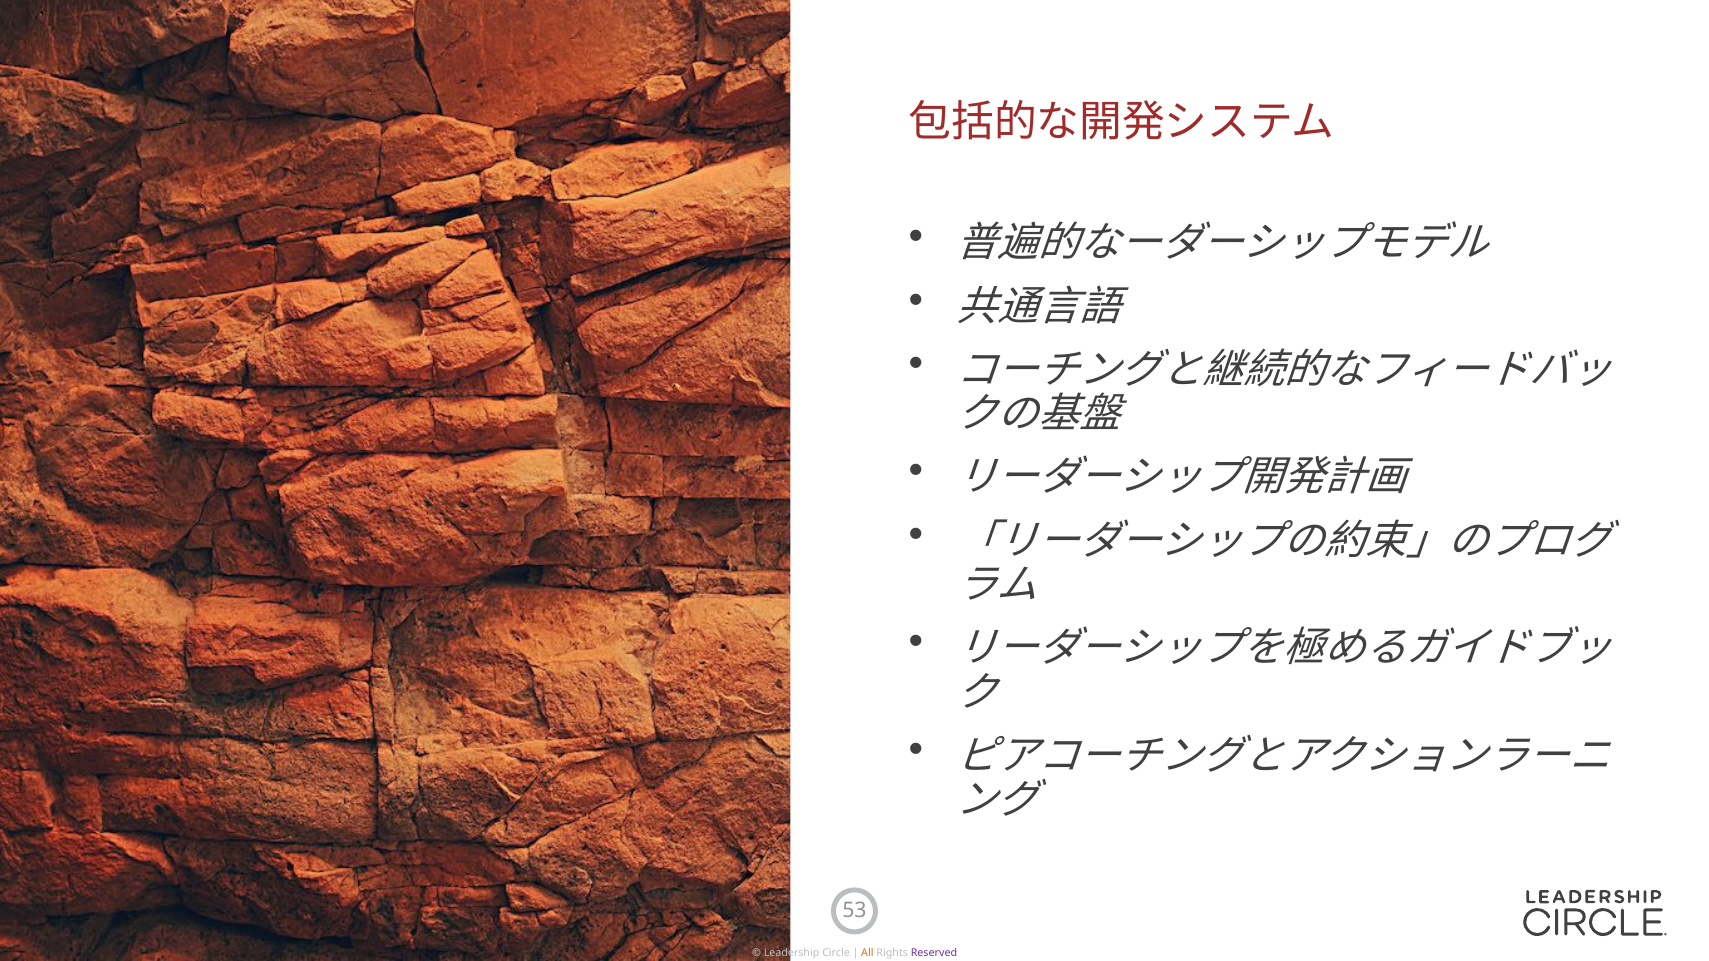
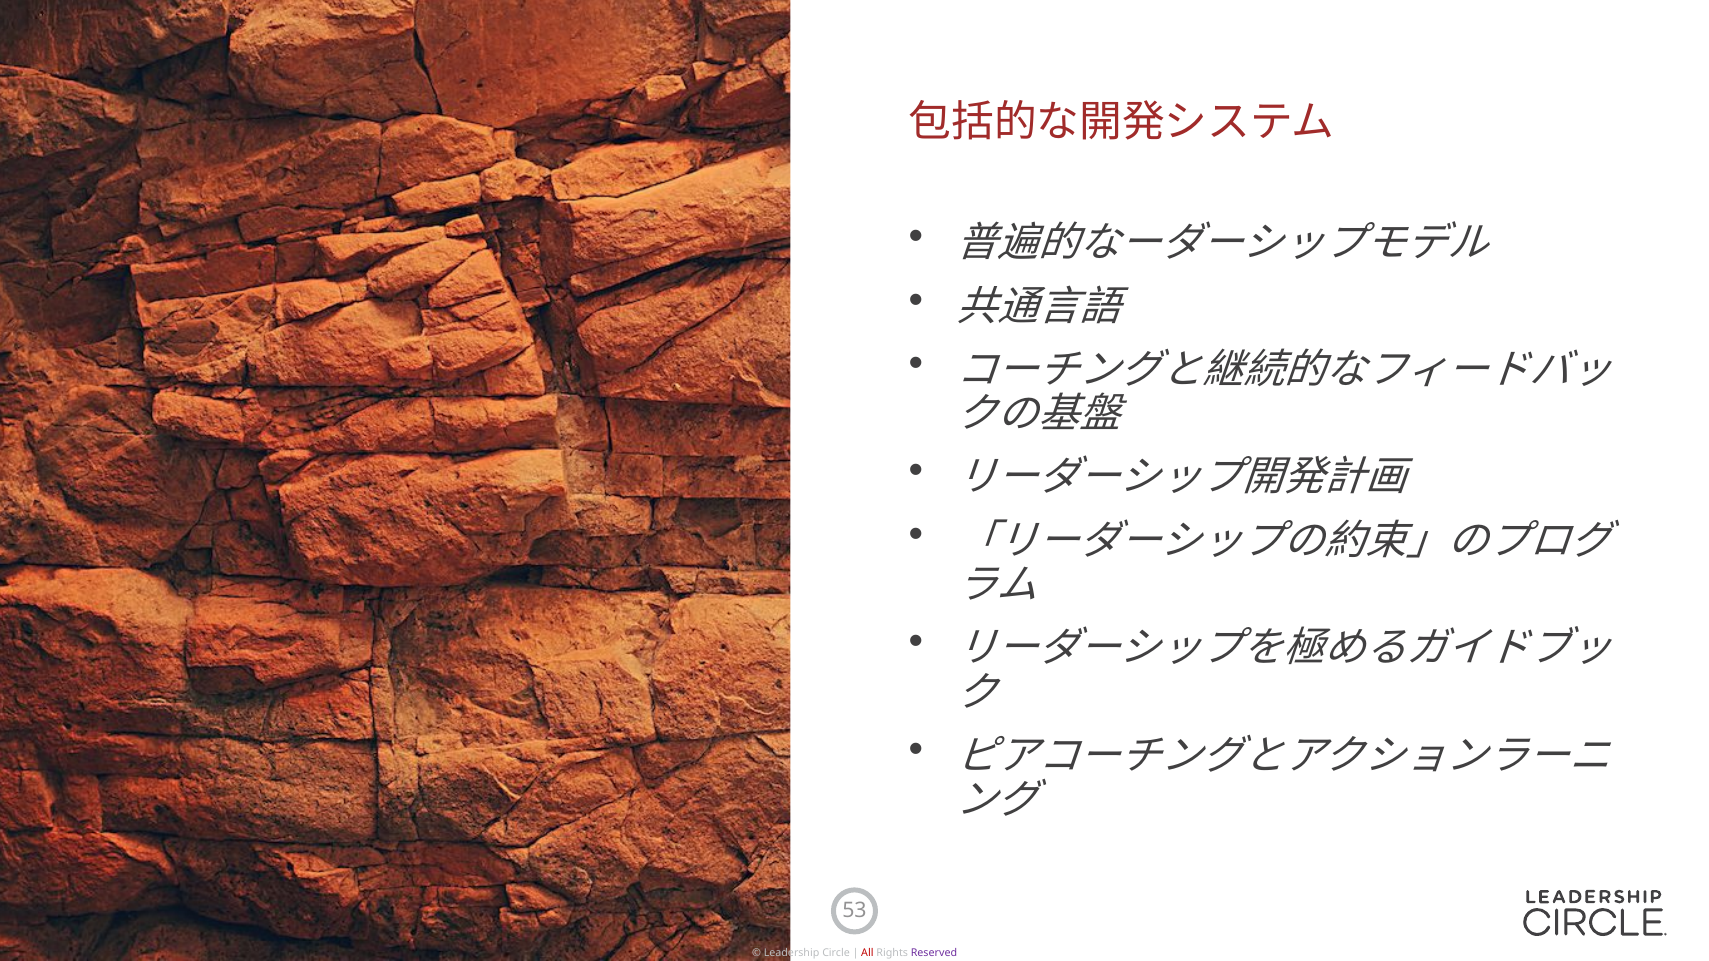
All colour: orange -> red
